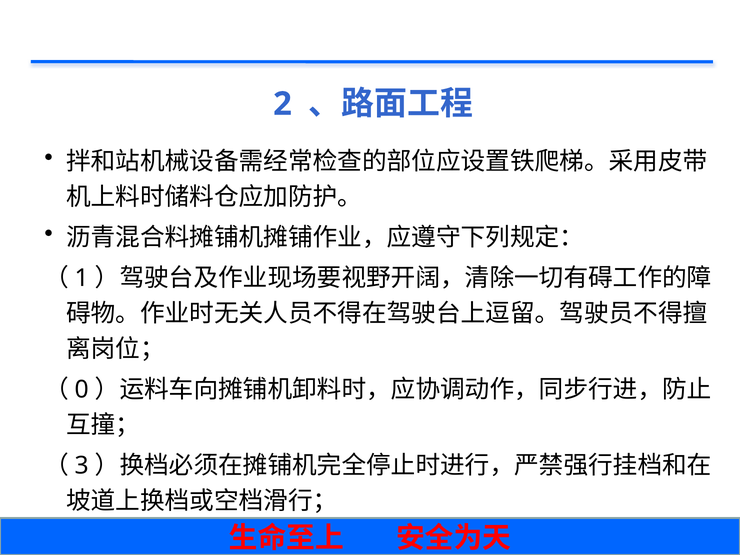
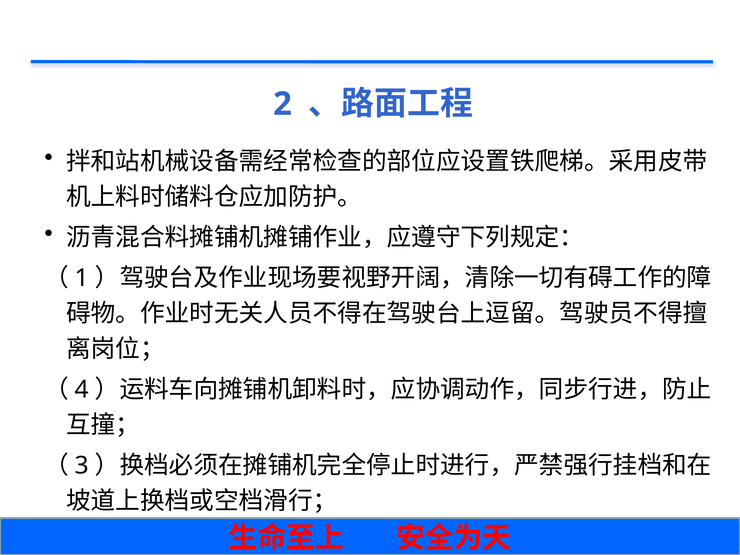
0: 0 -> 4
